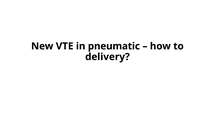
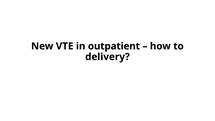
pneumatic: pneumatic -> outpatient
